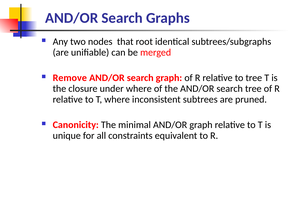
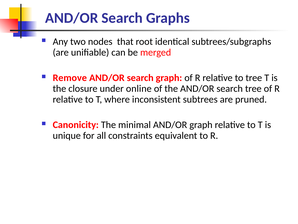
under where: where -> online
